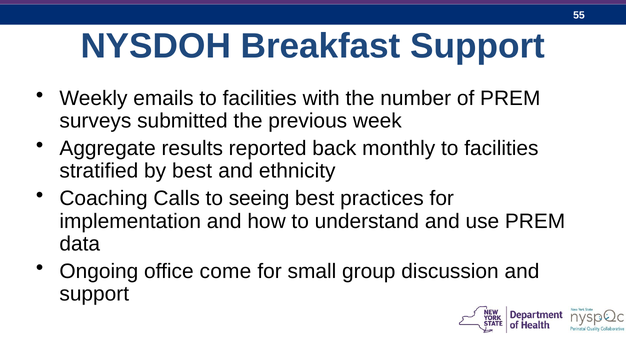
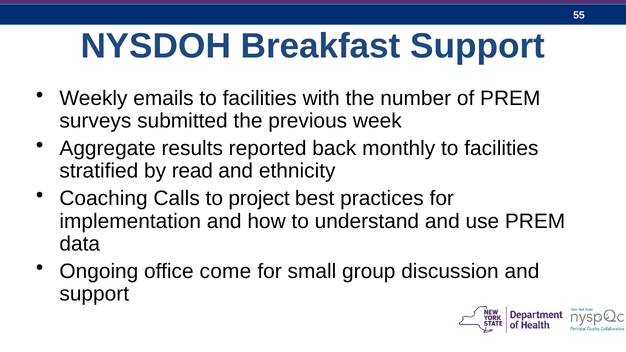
by best: best -> read
seeing: seeing -> project
